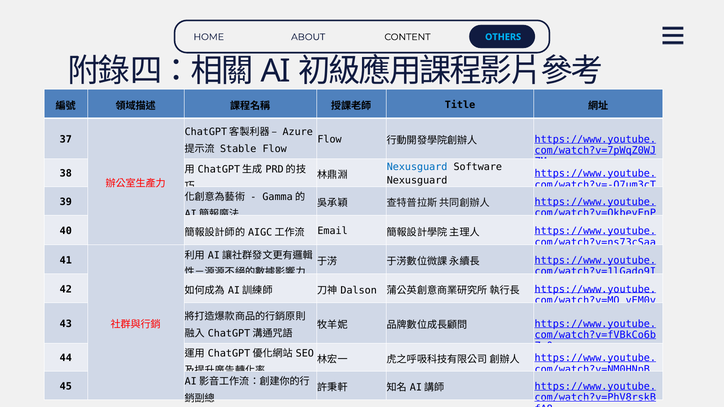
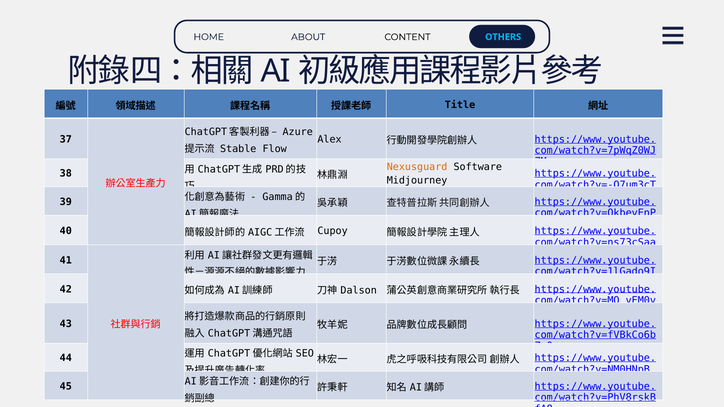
Flow at (330, 140): Flow -> Alex
Nexusguard at (417, 167) colour: blue -> orange
Nexusguard at (417, 180): Nexusguard -> Midjourney
Email: Email -> Cupoy
